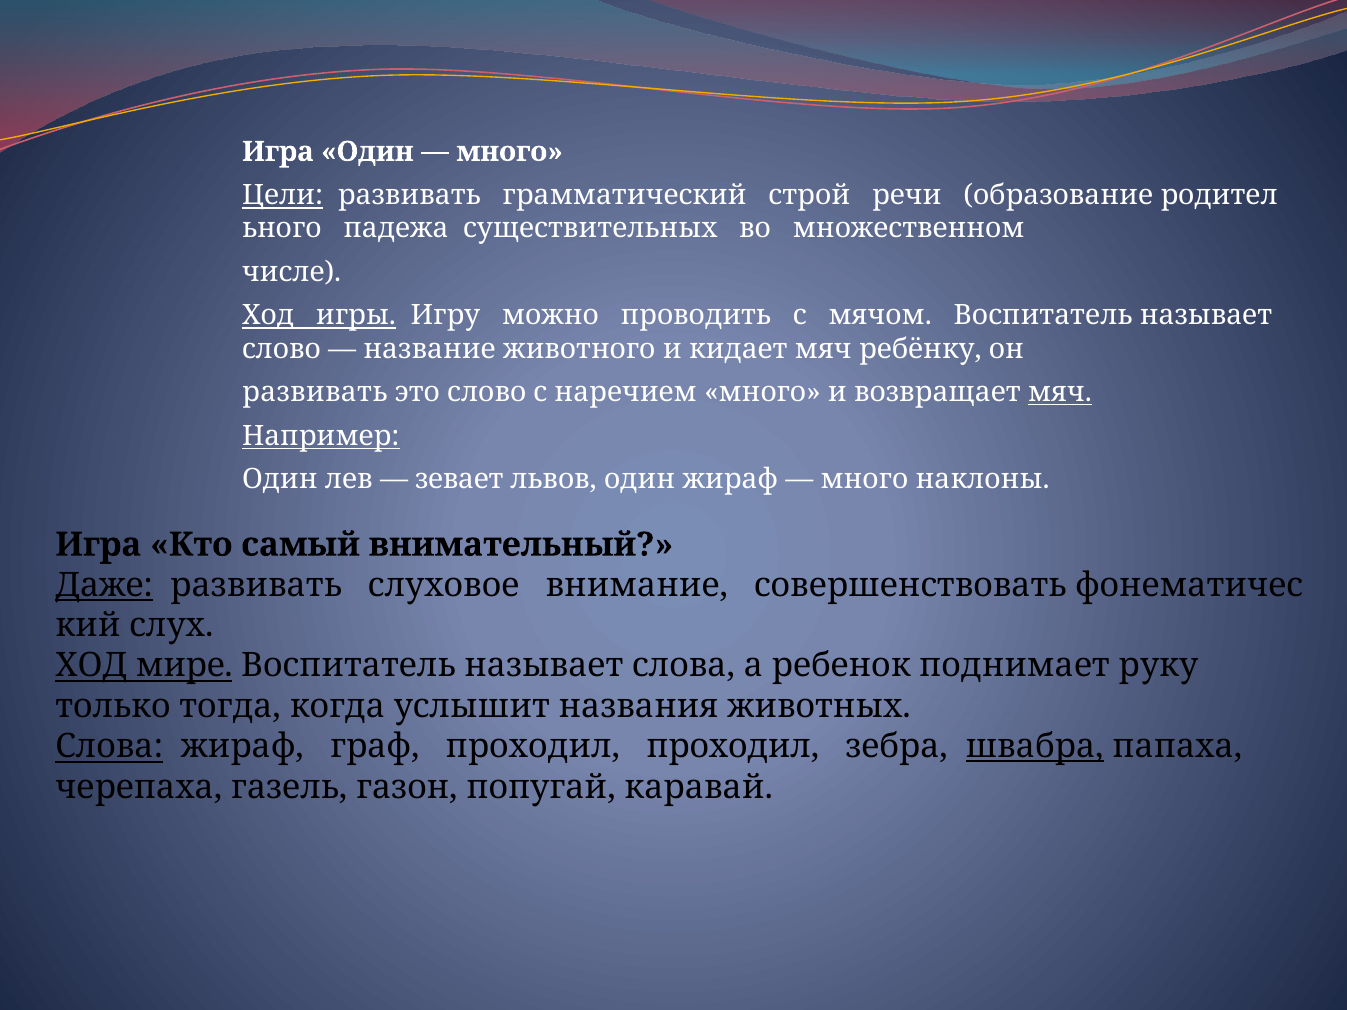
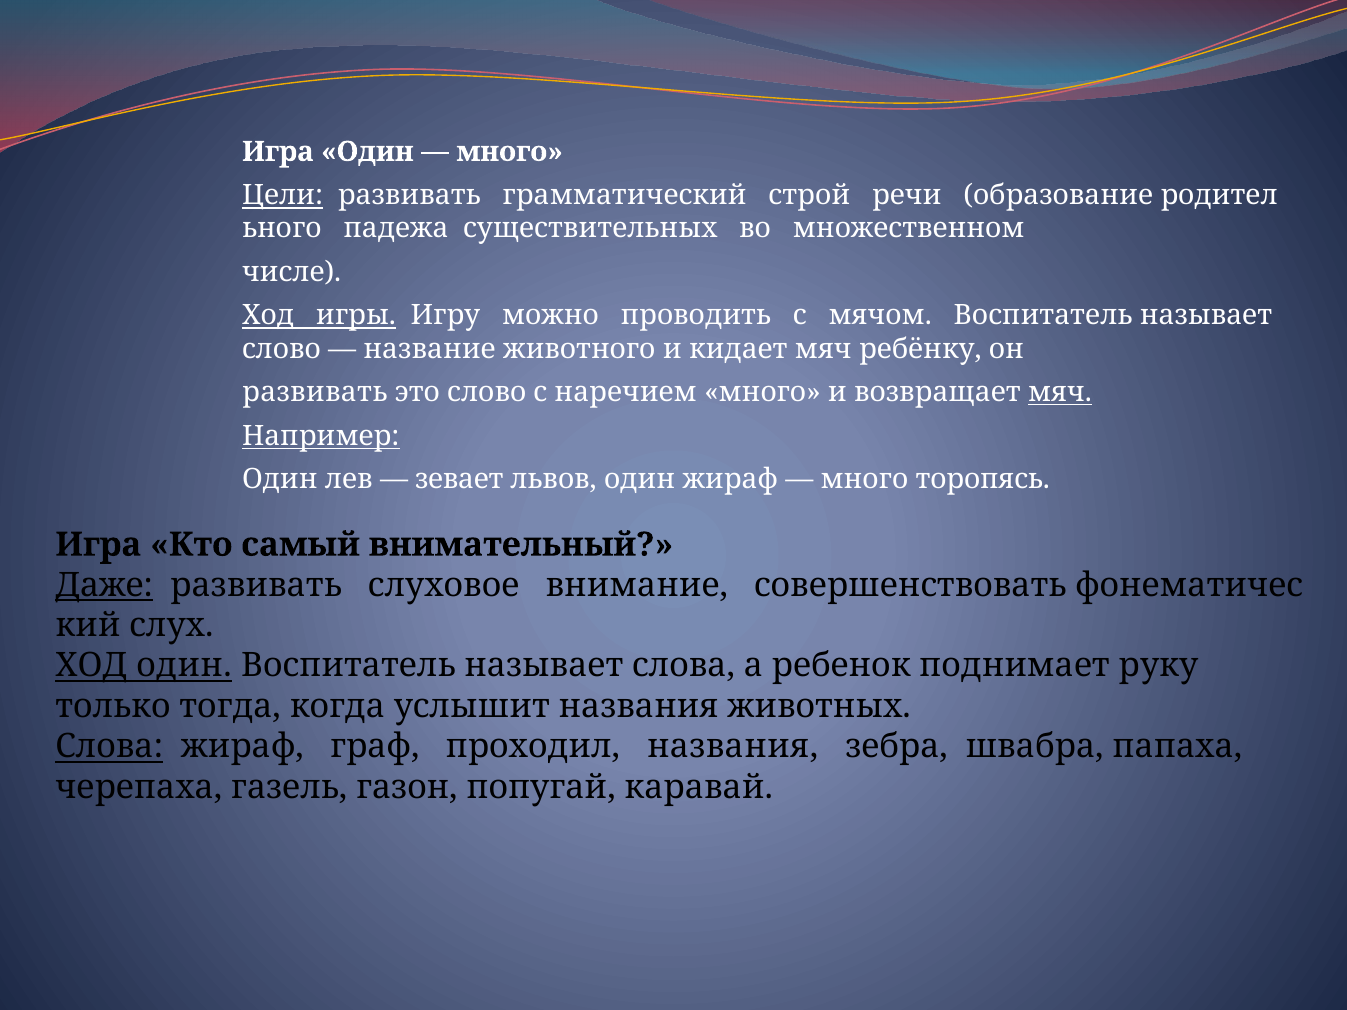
наклоны: наклоны -> торопясь
ХОД мире: мире -> один
проходил проходил: проходил -> названия
швабра underline: present -> none
